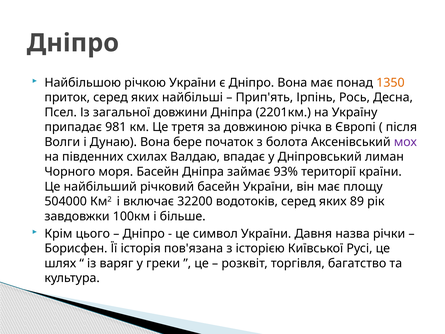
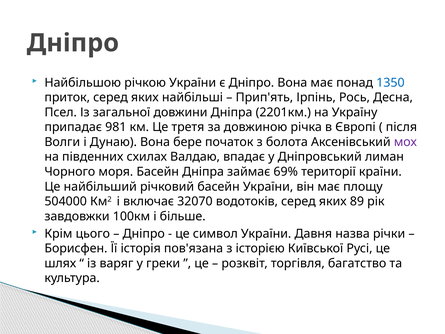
1350 colour: orange -> blue
93%: 93% -> 69%
32200: 32200 -> 32070
